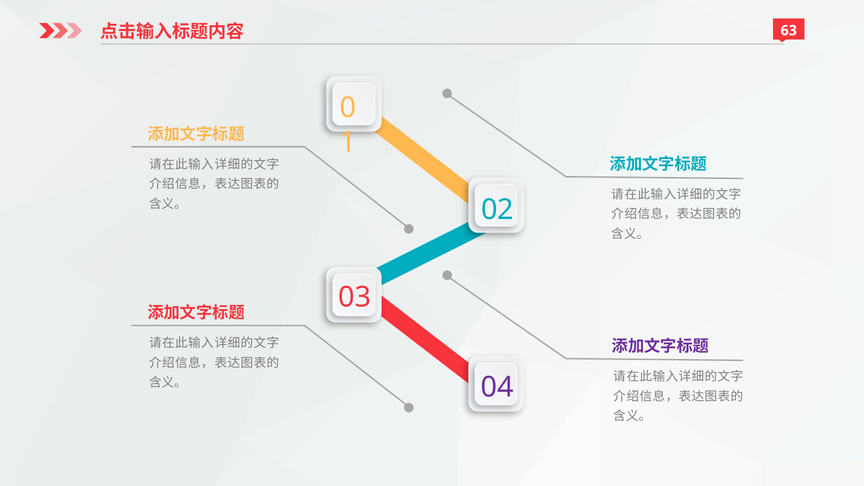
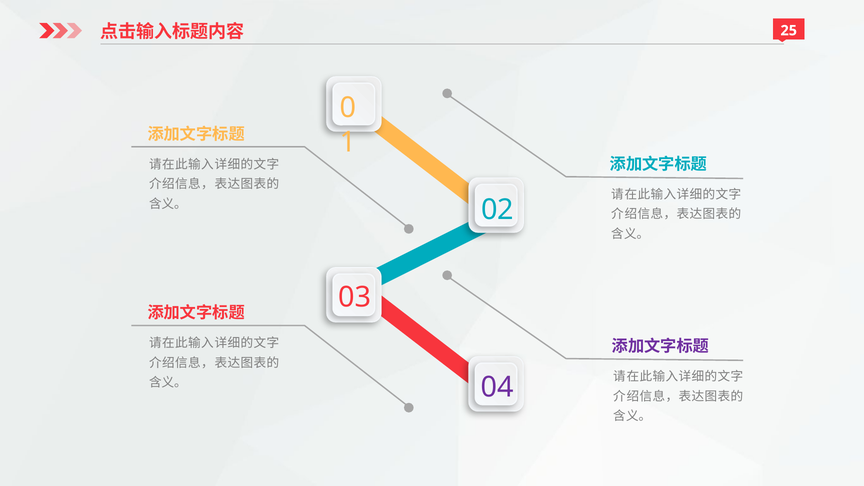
63: 63 -> 25
